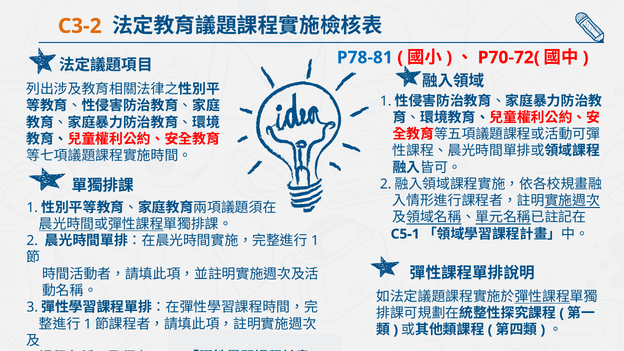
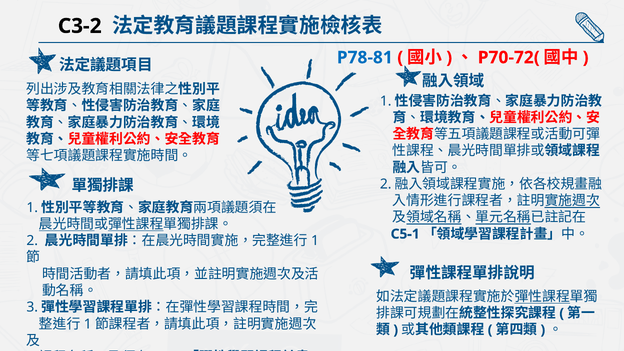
C3-2 colour: orange -> black
